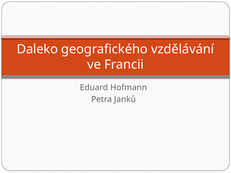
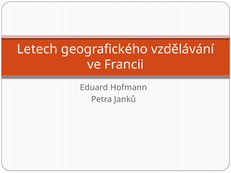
Daleko: Daleko -> Letech
